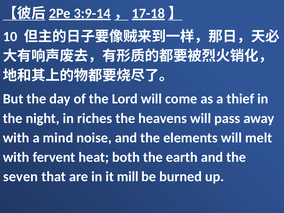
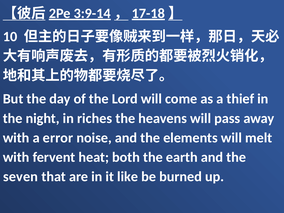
mind: mind -> error
mill: mill -> like
